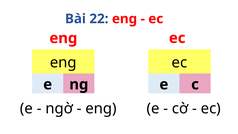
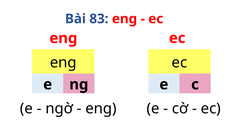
22: 22 -> 83
